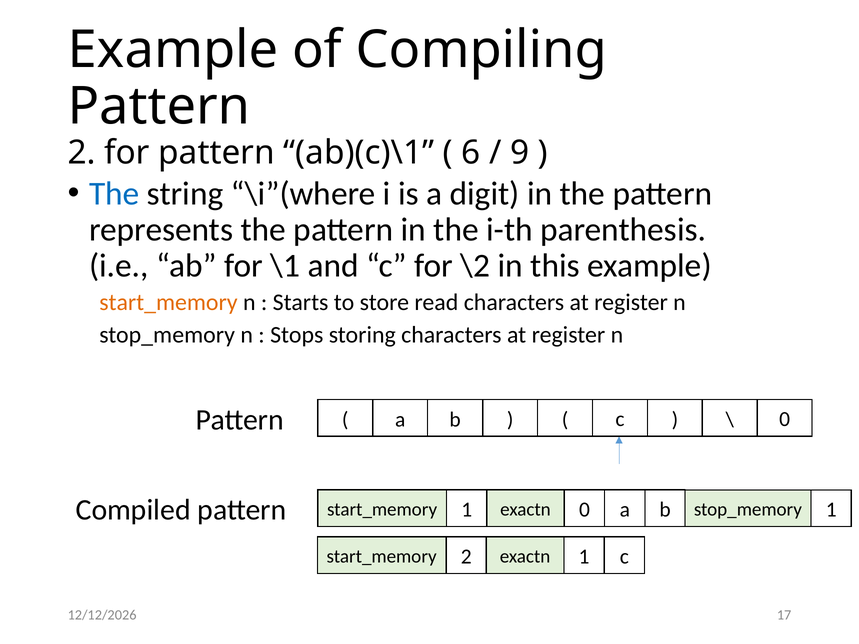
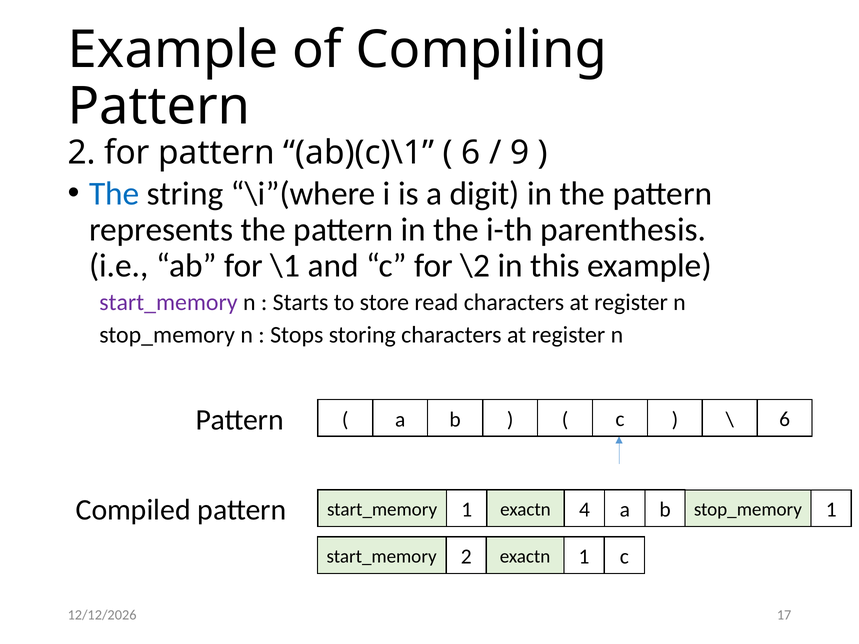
start_memory at (168, 302) colour: orange -> purple
0 at (785, 420): 0 -> 6
pattern 0: 0 -> 4
